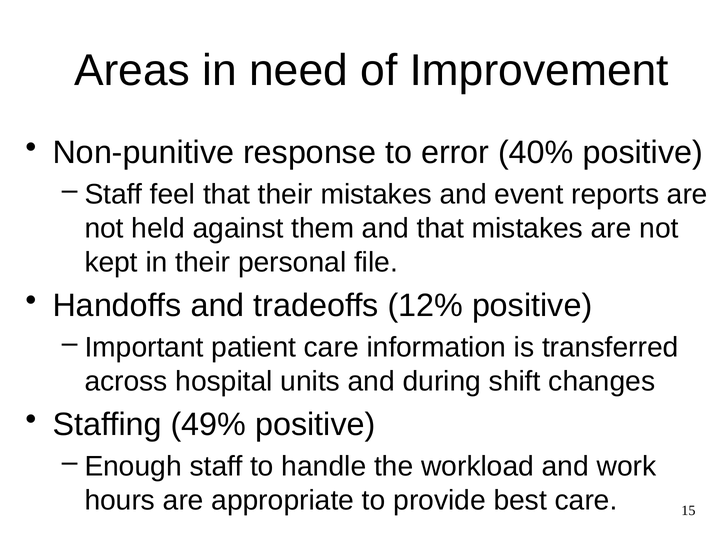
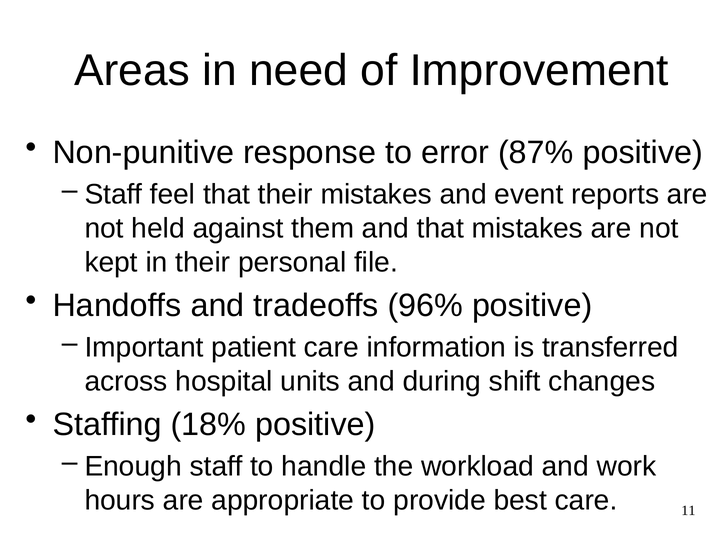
40%: 40% -> 87%
12%: 12% -> 96%
49%: 49% -> 18%
15: 15 -> 11
